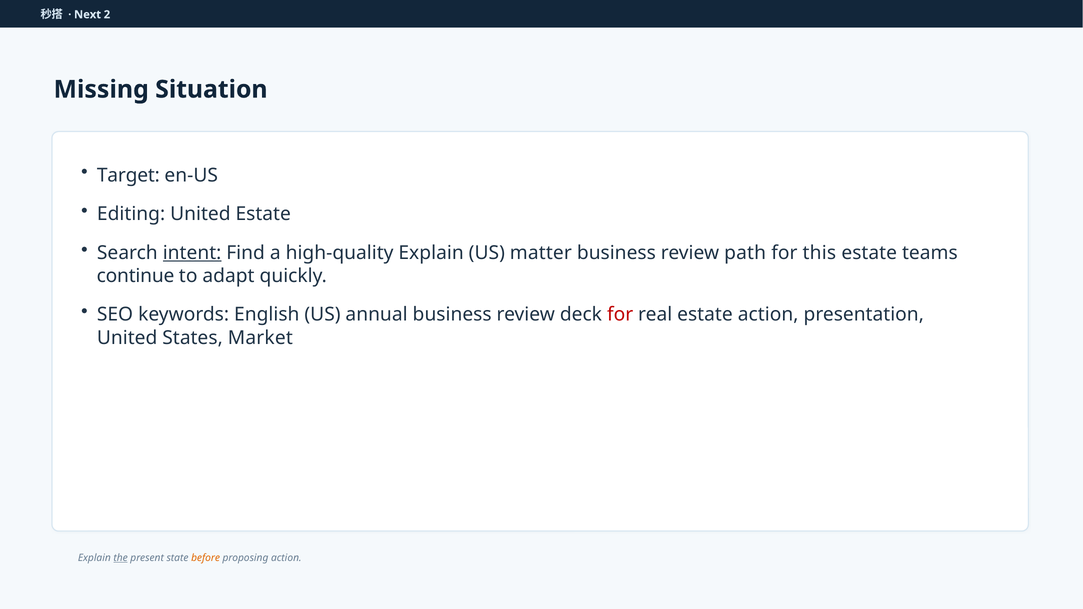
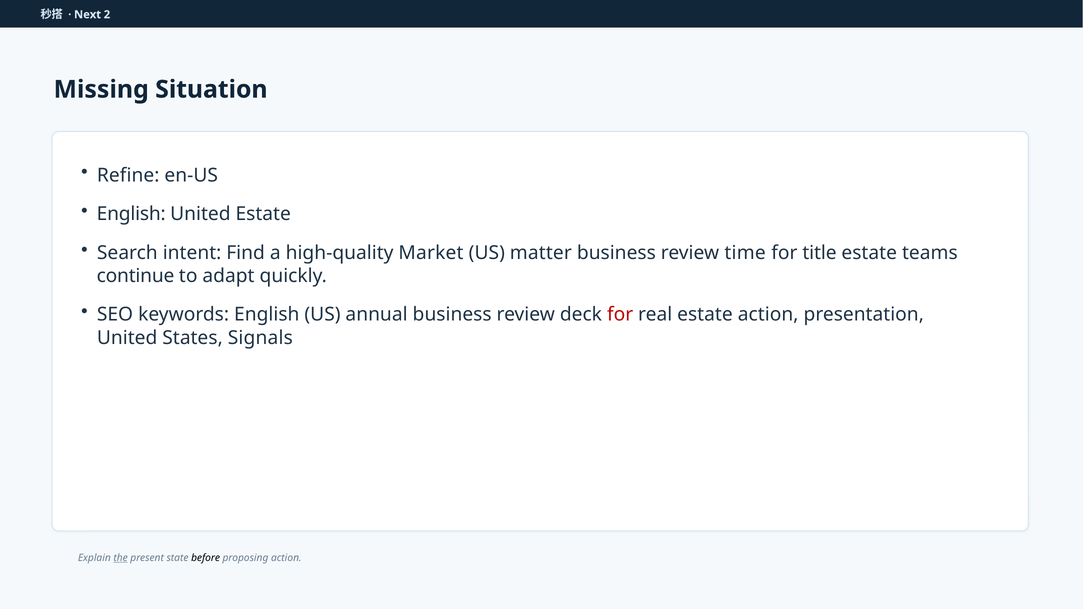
Target: Target -> Refine
Editing at (131, 214): Editing -> English
intent underline: present -> none
high-quality Explain: Explain -> Market
path: path -> time
this: this -> title
Market: Market -> Signals
before colour: orange -> black
